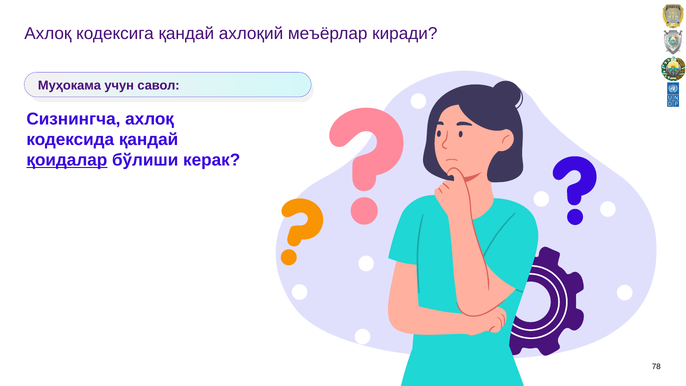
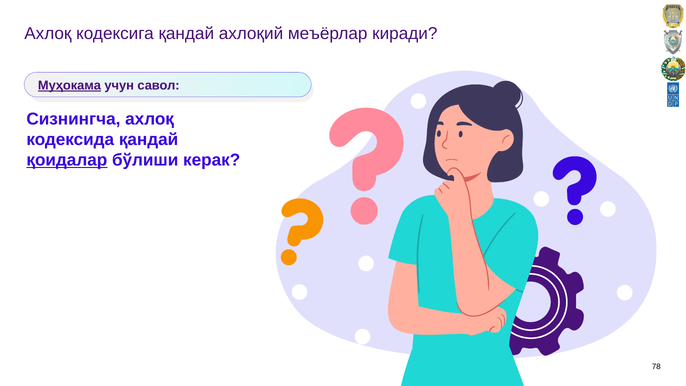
Муҳокама underline: none -> present
